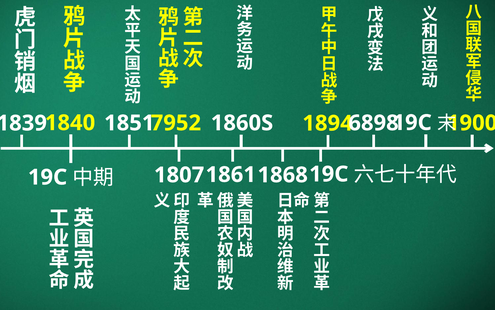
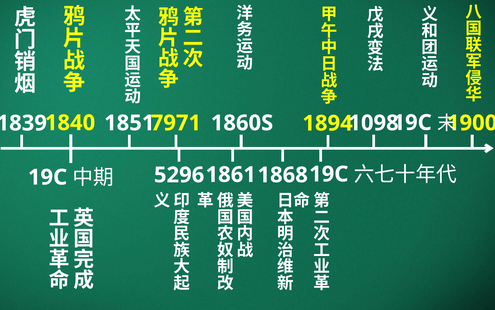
7952: 7952 -> 7971
6898: 6898 -> 1098
1807: 1807 -> 5296
